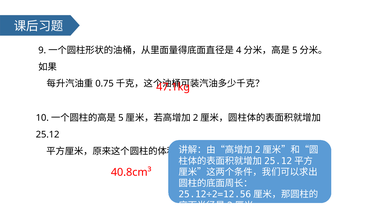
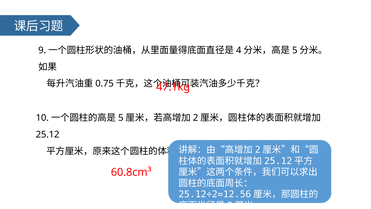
40.8cm³: 40.8cm³ -> 60.8cm³
